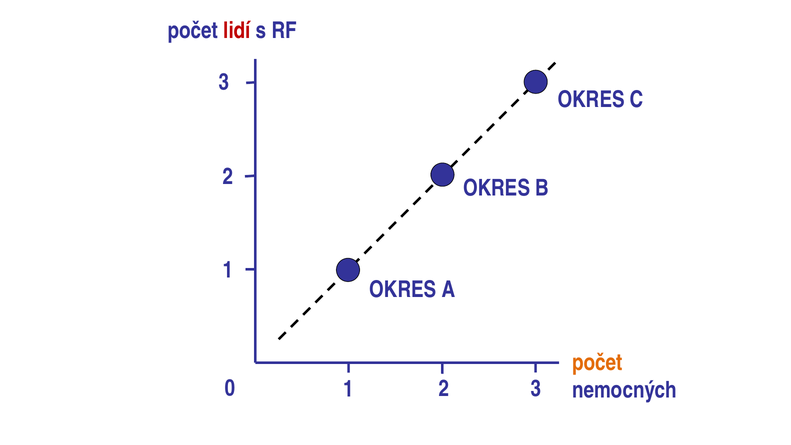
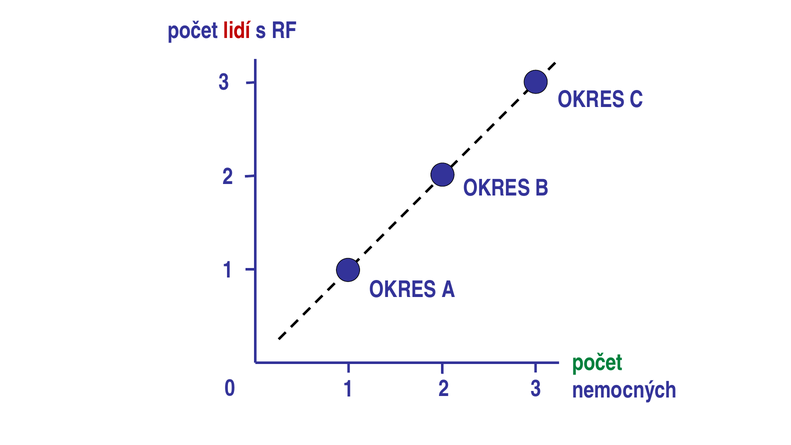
počet at (597, 362) colour: orange -> green
